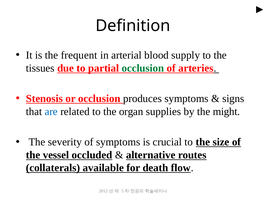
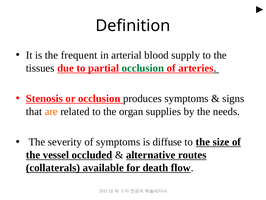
are colour: blue -> orange
might: might -> needs
crucial: crucial -> diffuse
